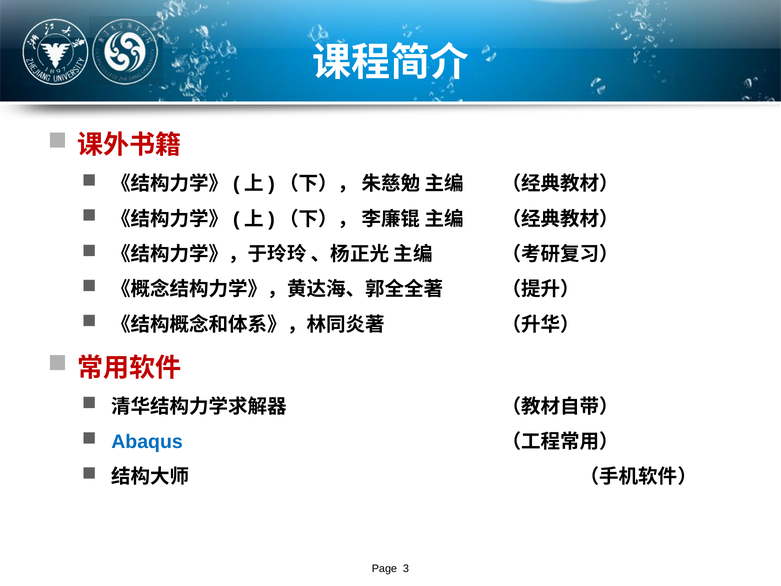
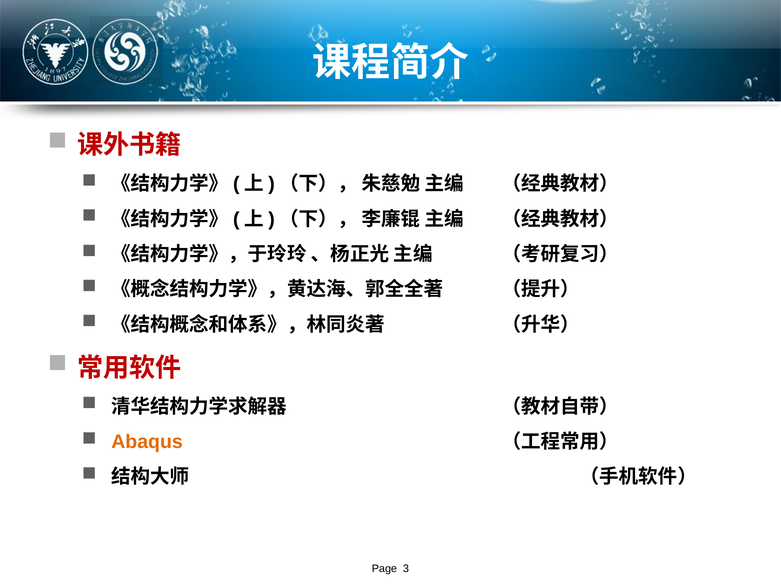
Abaqus colour: blue -> orange
